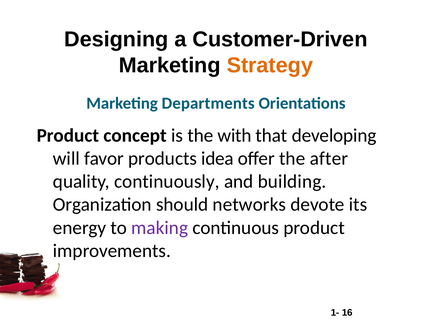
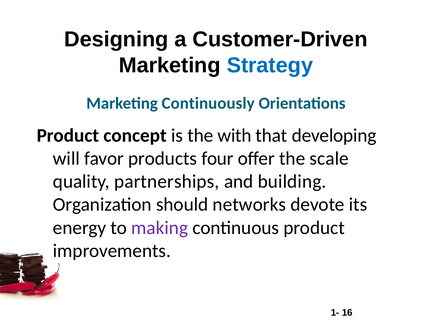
Strategy colour: orange -> blue
Departments: Departments -> Continuously
idea: idea -> four
after: after -> scale
continuously: continuously -> partnerships
